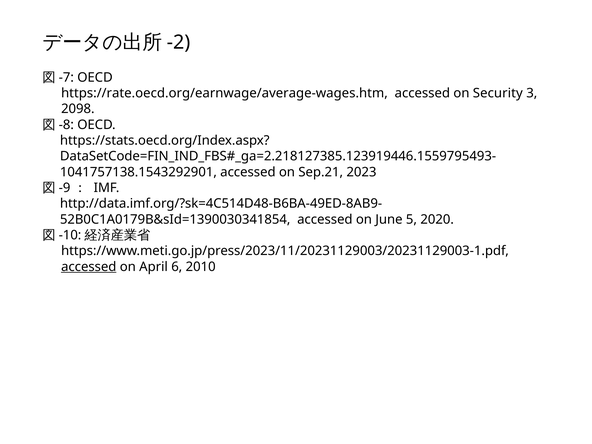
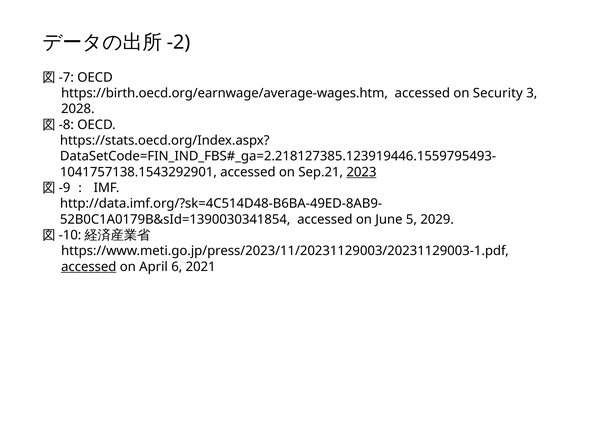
https://rate.oecd.org/earnwage/average-wages.htm: https://rate.oecd.org/earnwage/average-wages.htm -> https://birth.oecd.org/earnwage/average-wages.htm
2098: 2098 -> 2028
2023 underline: none -> present
2020: 2020 -> 2029
2010: 2010 -> 2021
